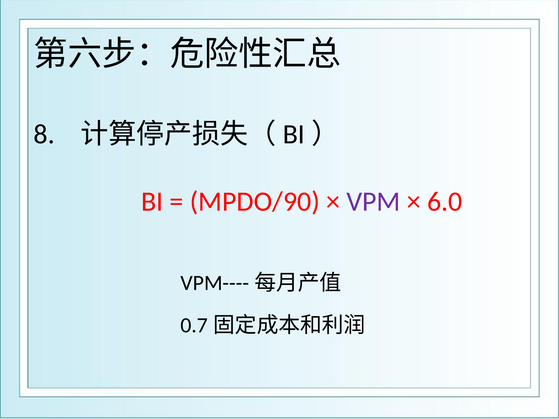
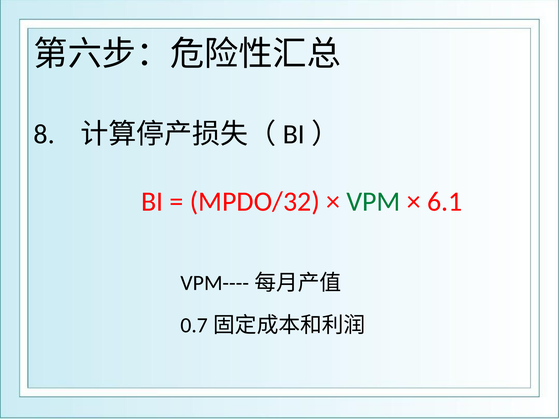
MPDO/90: MPDO/90 -> MPDO/32
VPM colour: purple -> green
6.0: 6.0 -> 6.1
